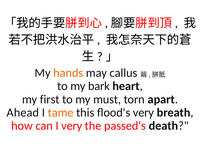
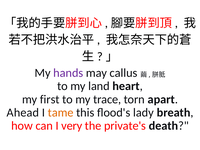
hands colour: orange -> purple
bark: bark -> land
must: must -> trace
flood's very: very -> lady
passed's: passed's -> private's
